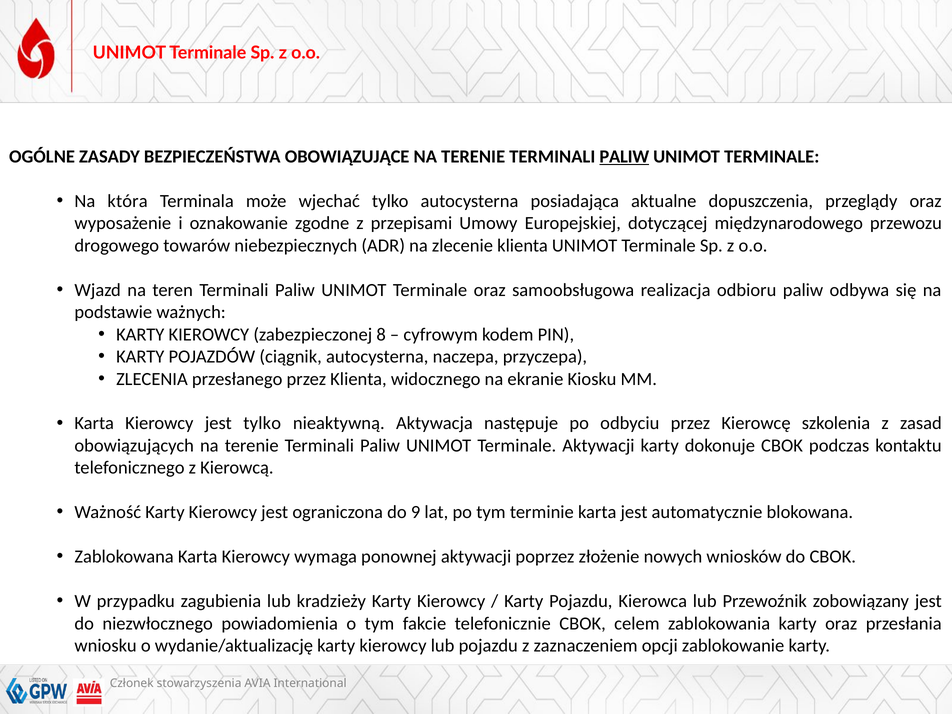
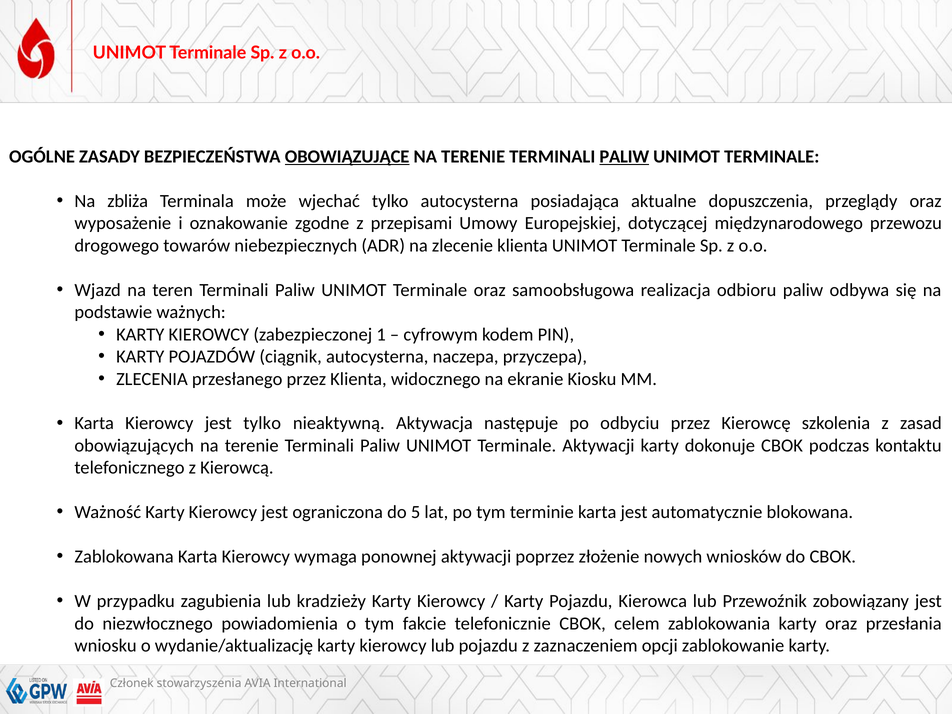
OBOWIĄZUJĄCE underline: none -> present
która: która -> zbliża
8: 8 -> 1
9: 9 -> 5
